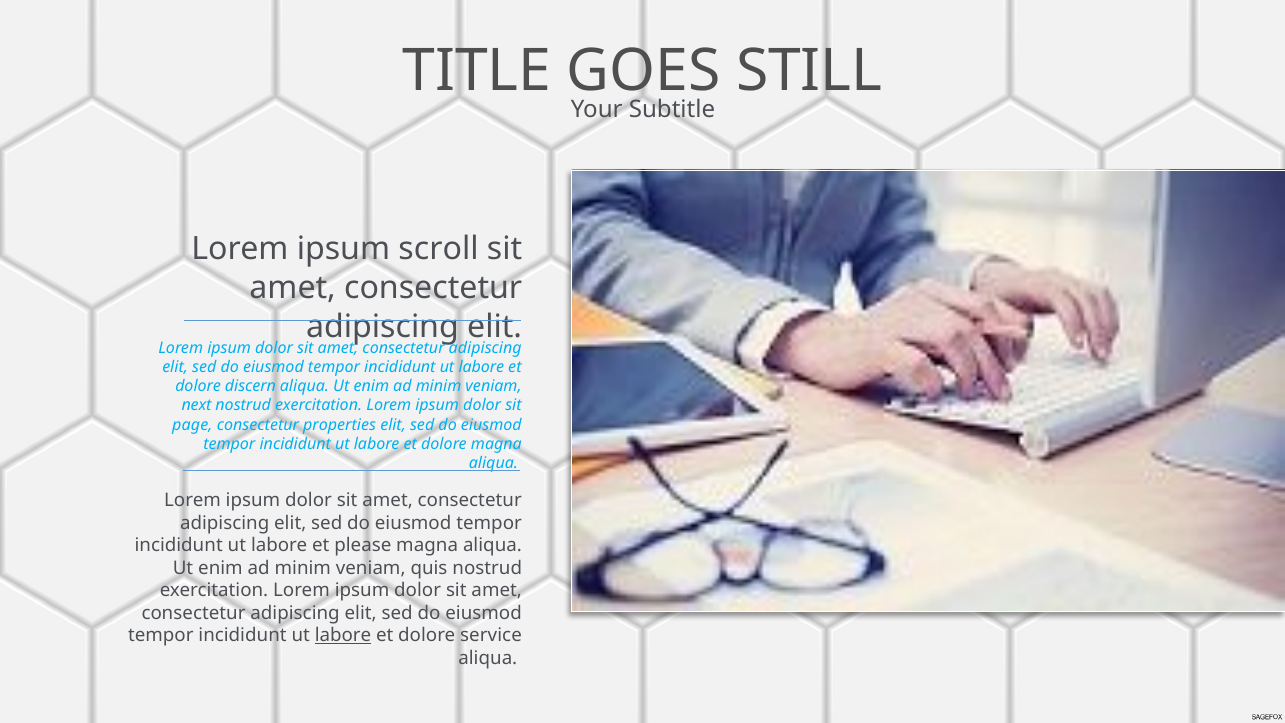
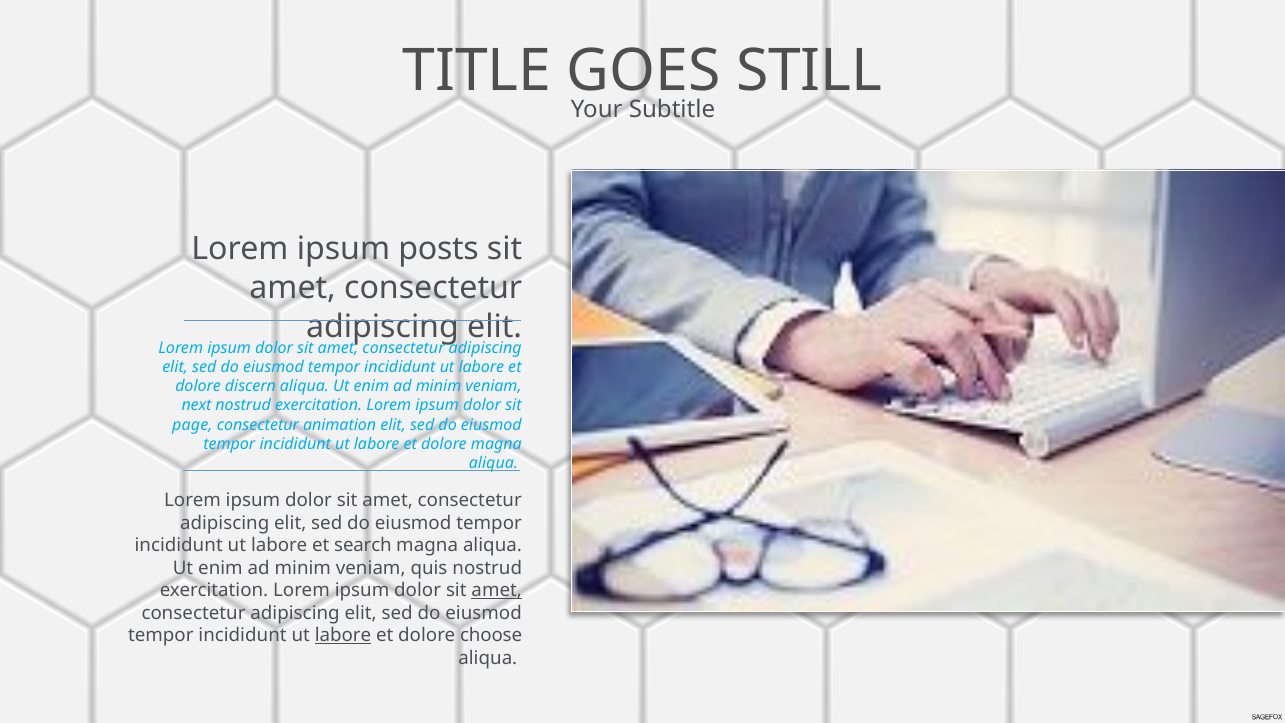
scroll: scroll -> posts
properties: properties -> animation
please: please -> search
amet at (497, 591) underline: none -> present
service: service -> choose
